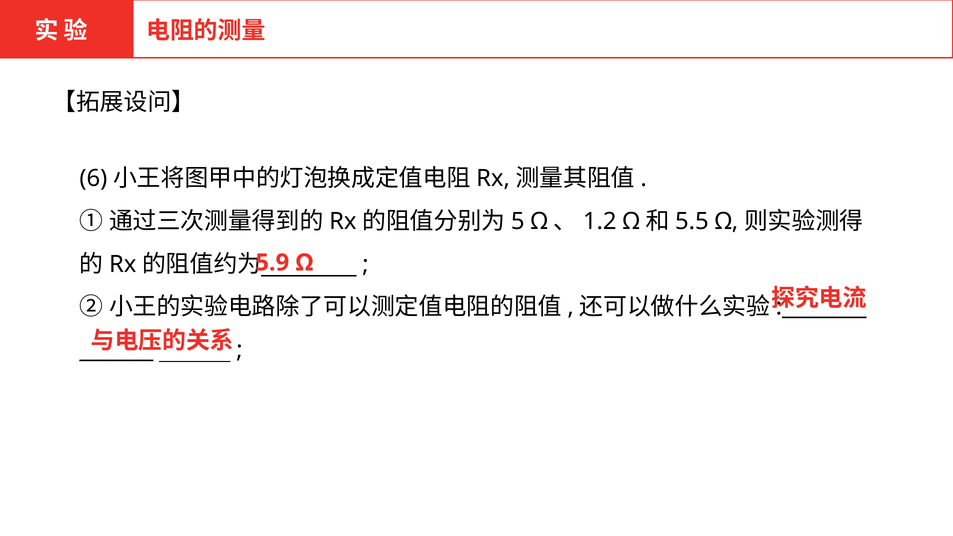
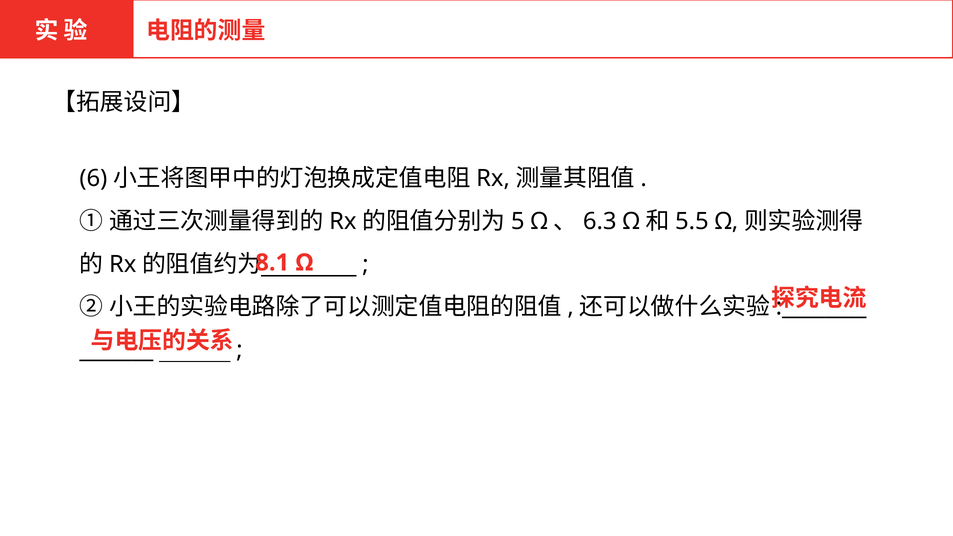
1.2: 1.2 -> 6.3
5.9: 5.9 -> 8.1
